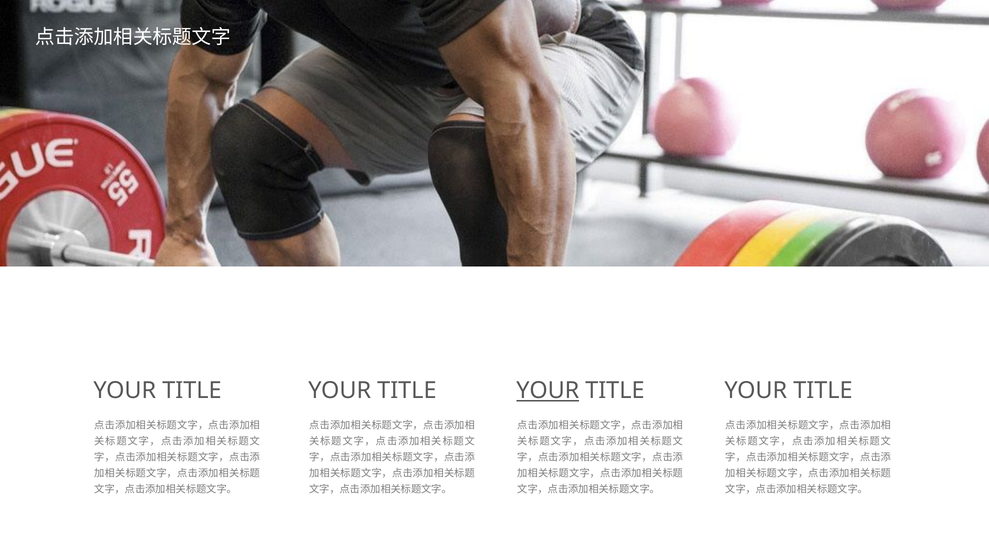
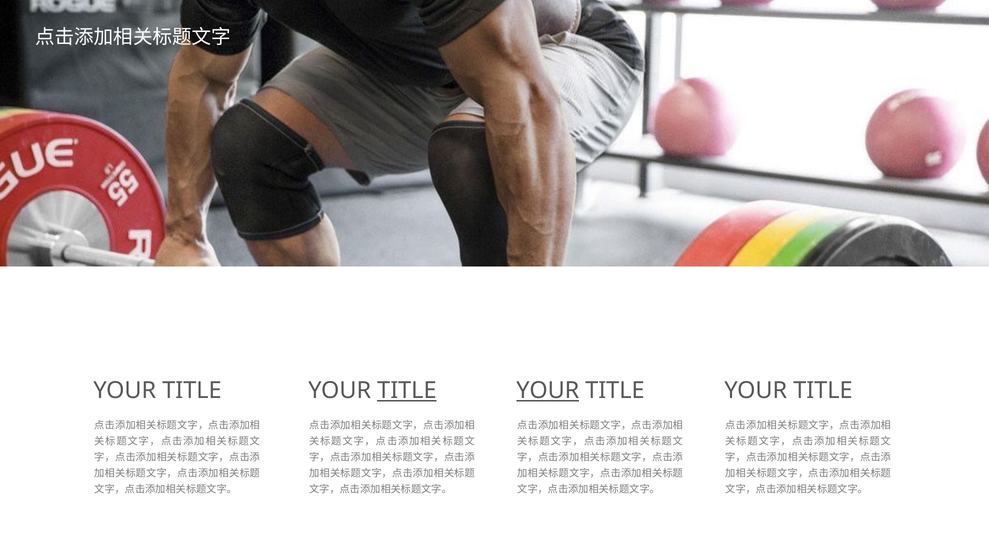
TITLE at (407, 391) underline: none -> present
